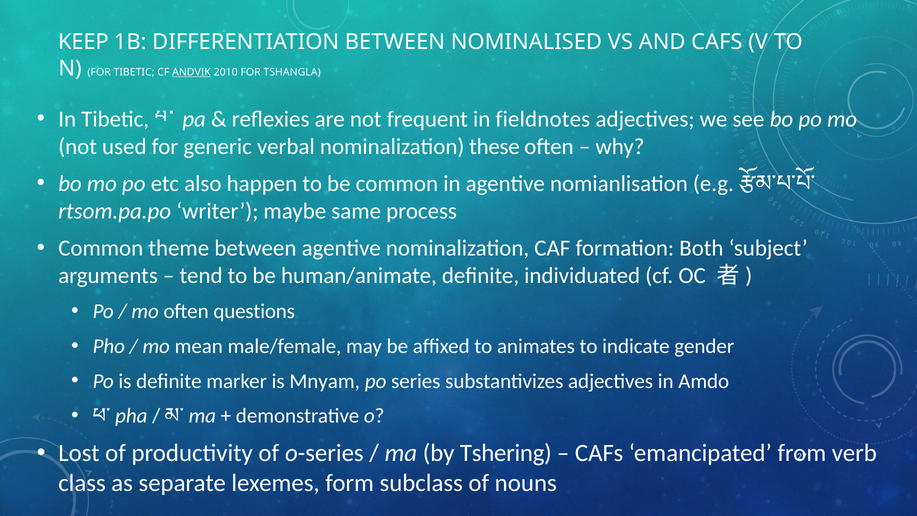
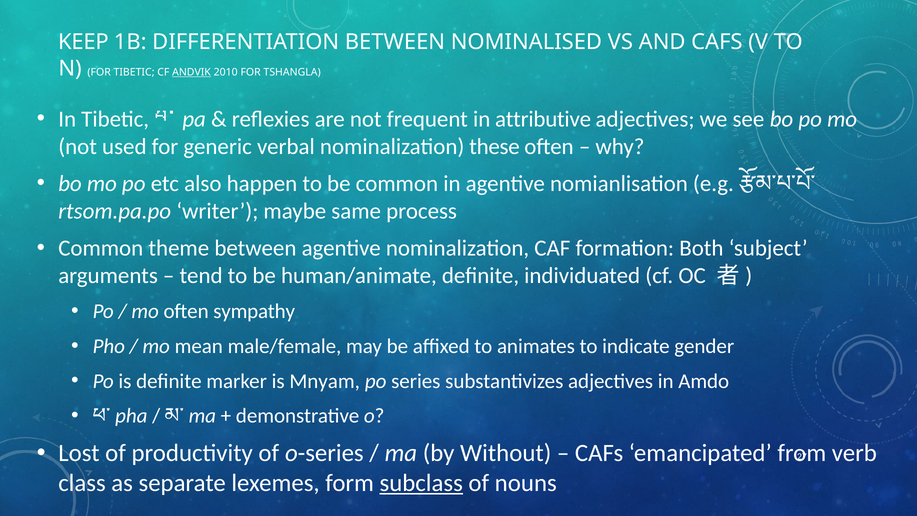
fieldnotes: fieldnotes -> attributive
questions: questions -> sympathy
Tshering: Tshering -> Without
subclass underline: none -> present
